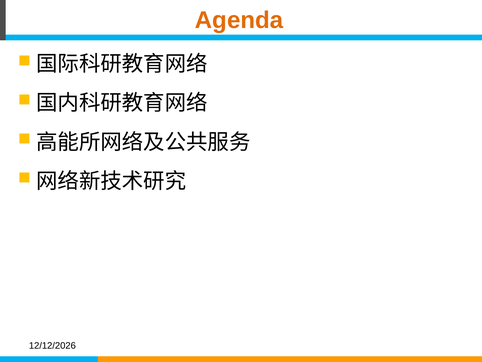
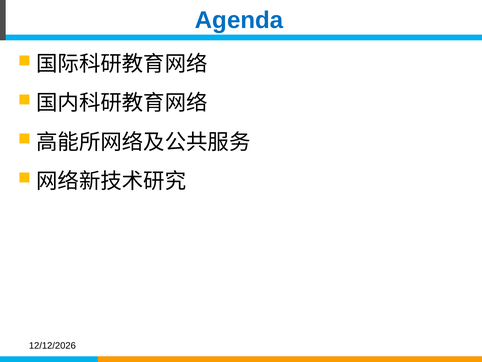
Agenda colour: orange -> blue
